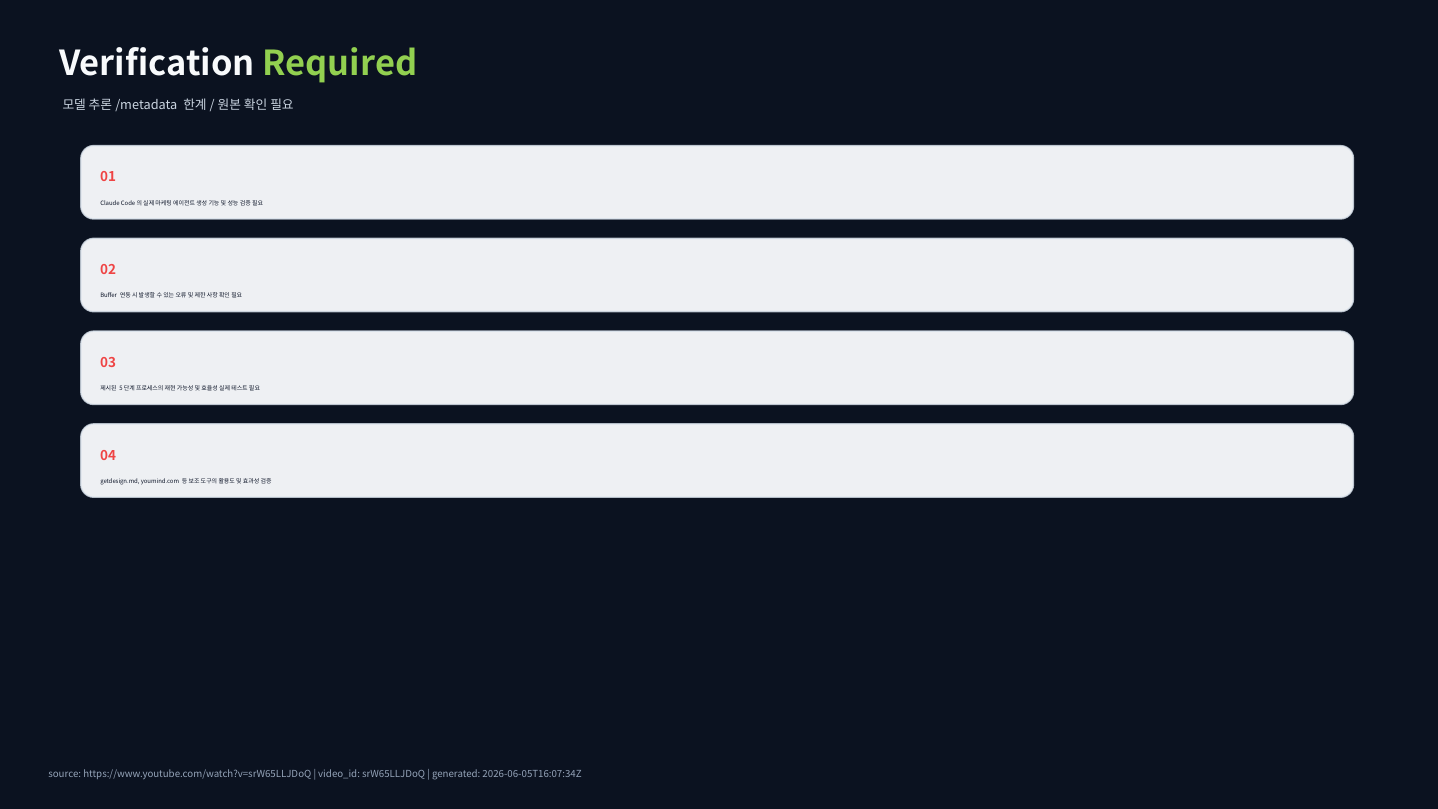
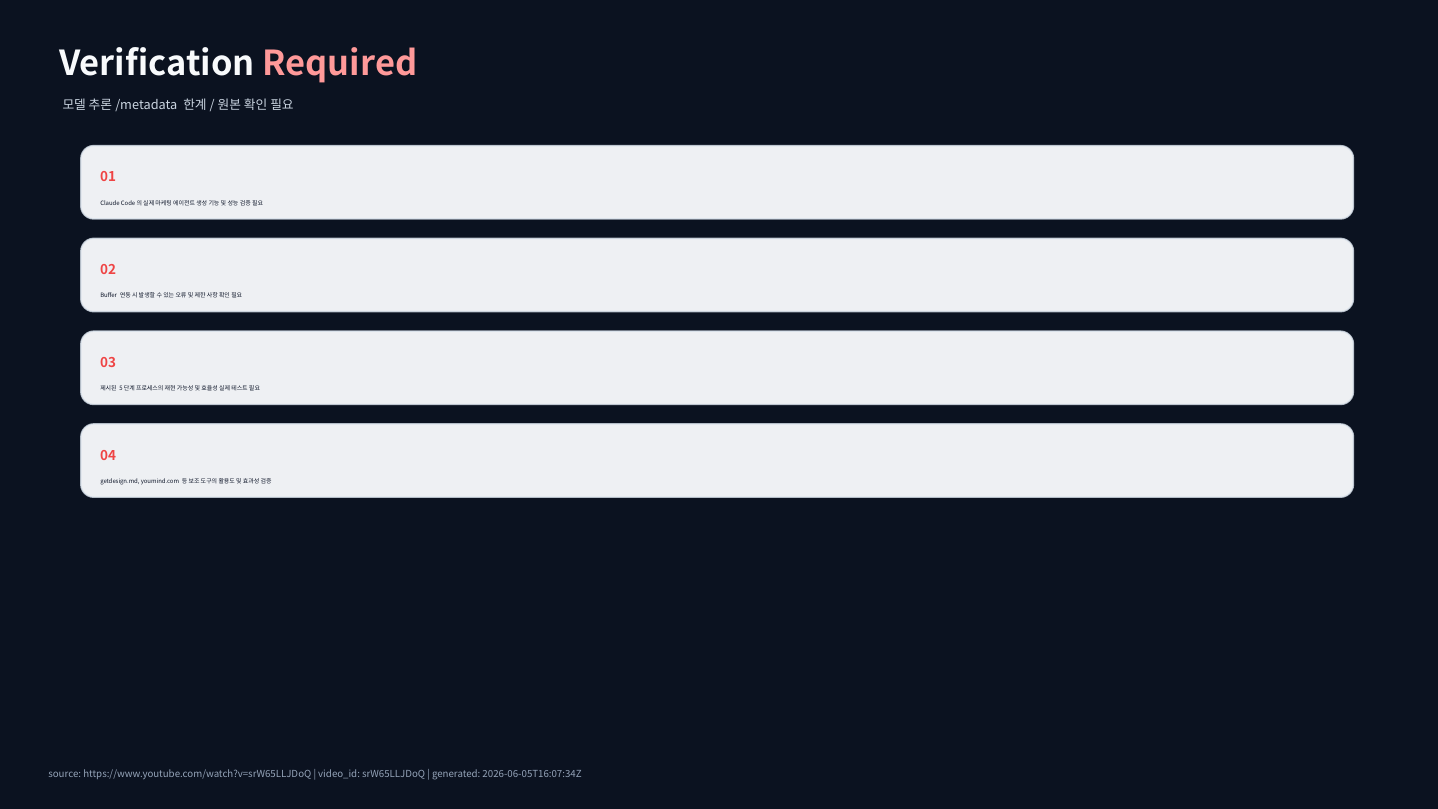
Required colour: light green -> pink
